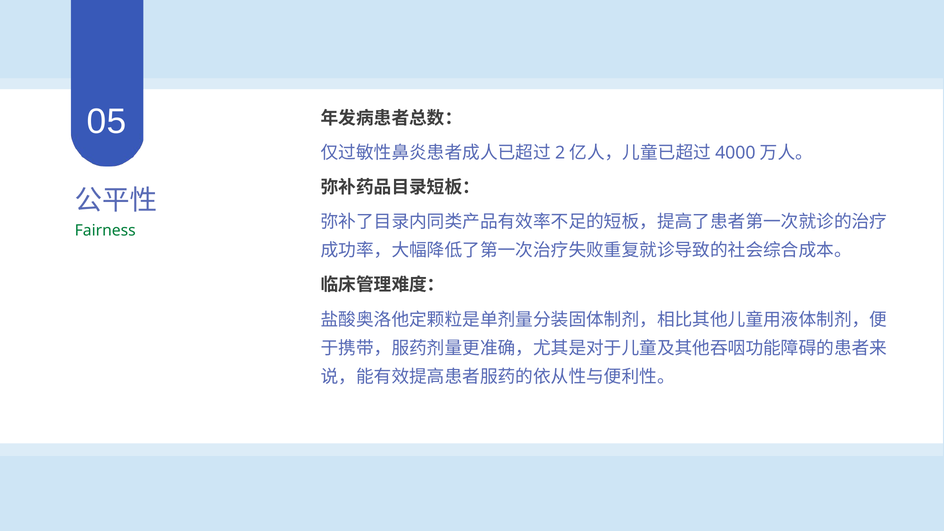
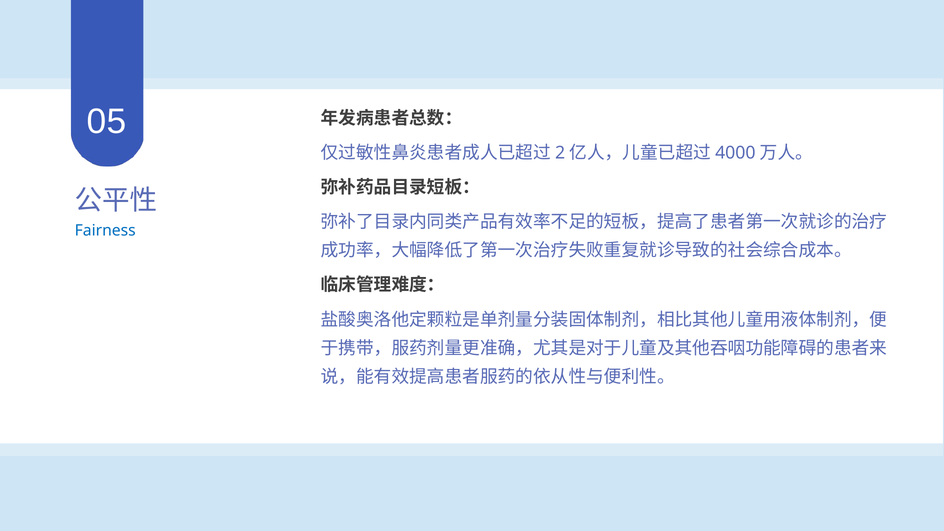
Fairness colour: green -> blue
